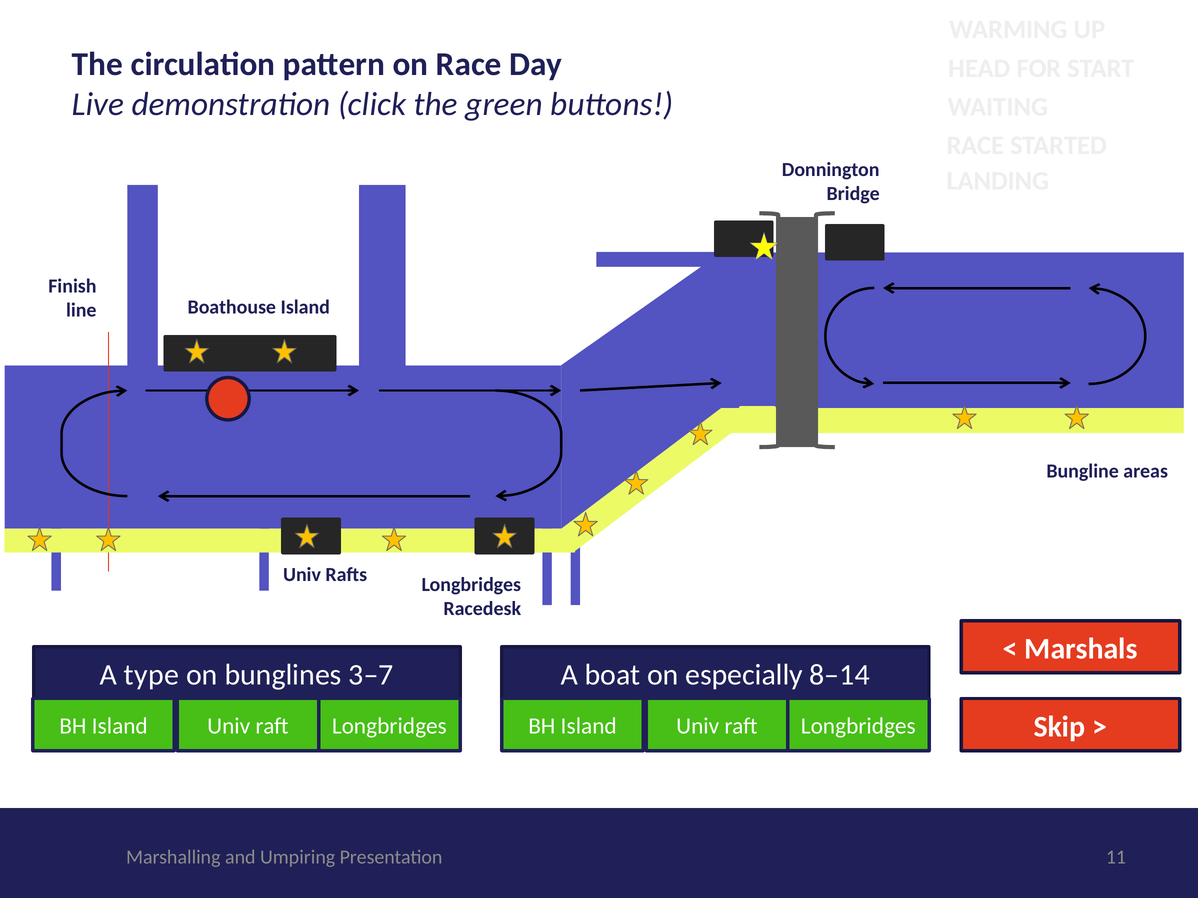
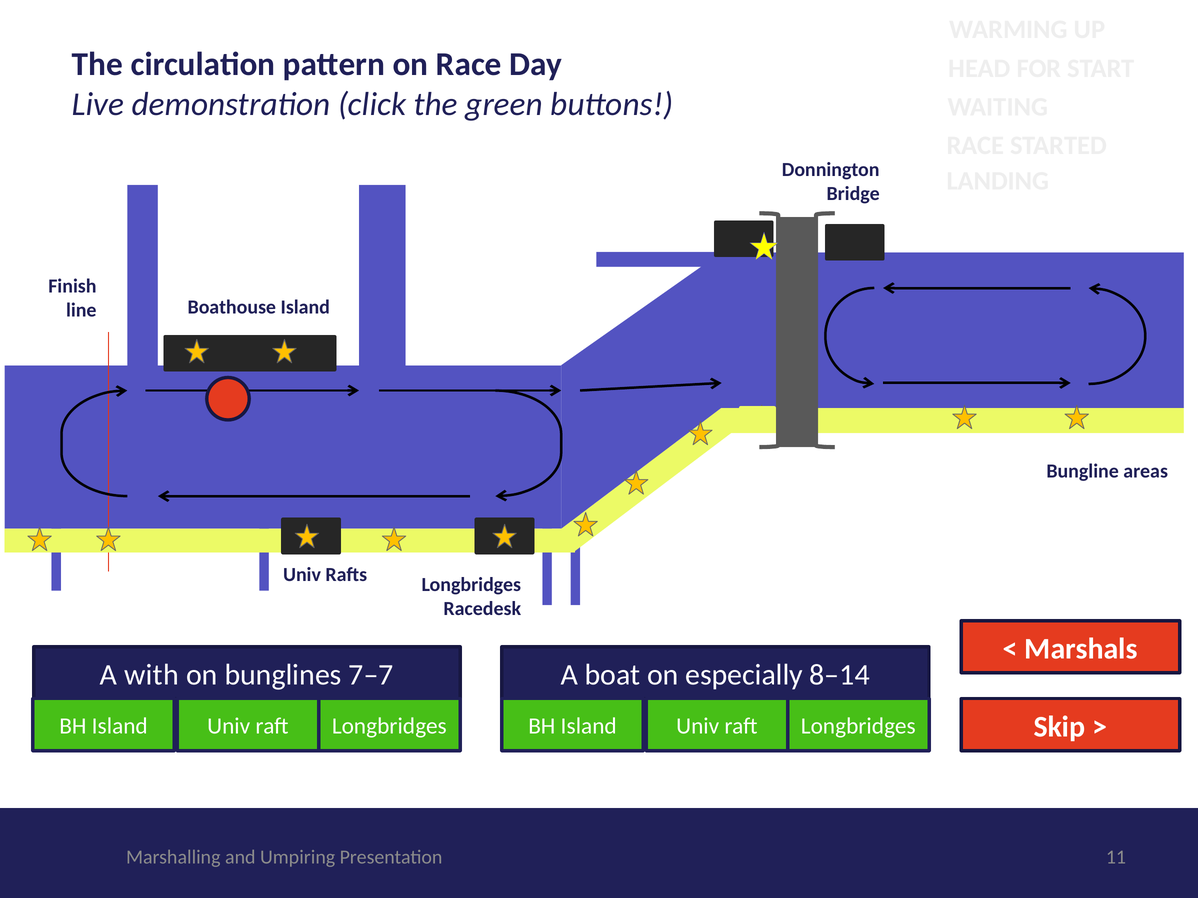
type: type -> with
3–7: 3–7 -> 7–7
